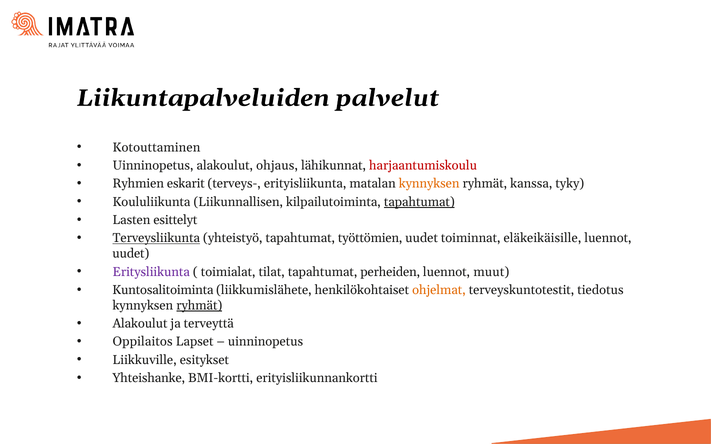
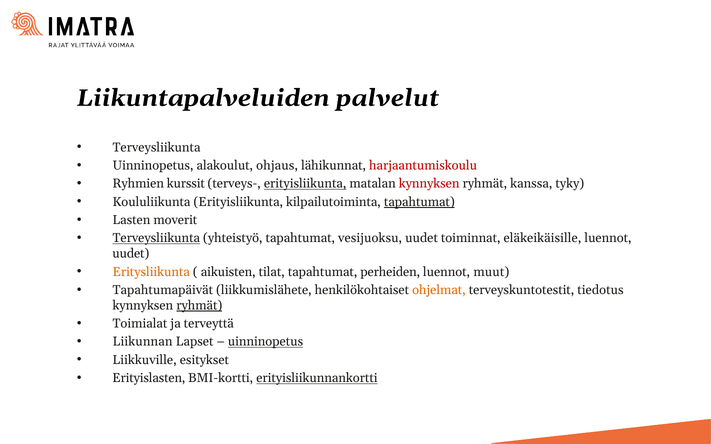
Kotouttaminen at (156, 147): Kotouttaminen -> Terveysliikunta
eskarit: eskarit -> kurssit
erityisliikunta at (305, 184) underline: none -> present
kynnyksen at (429, 184) colour: orange -> red
Koululiikunta Liikunnallisen: Liikunnallisen -> Erityisliikunta
esittelyt: esittelyt -> moverit
työttömien: työttömien -> vesijuoksu
Eritysliikunta colour: purple -> orange
toimialat: toimialat -> aikuisten
Kuntosalitoiminta: Kuntosalitoiminta -> Tapahtumapäivät
Alakoulut at (140, 324): Alakoulut -> Toimialat
Oppilaitos: Oppilaitos -> Liikunnan
uinninopetus at (265, 342) underline: none -> present
Yhteishanke: Yhteishanke -> Erityislasten
erityisliikunnankortti underline: none -> present
